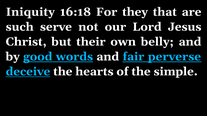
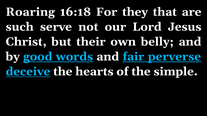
Iniquity: Iniquity -> Roaring
